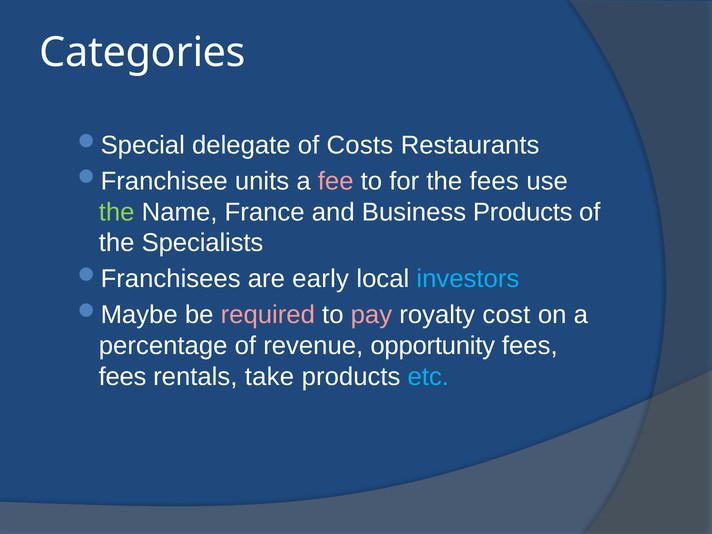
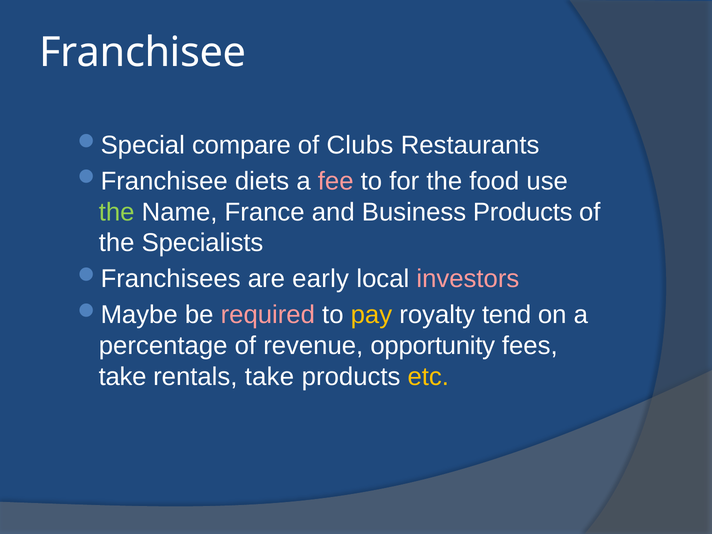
Categories: Categories -> Franchisee
delegate: delegate -> compare
Costs: Costs -> Clubs
units: units -> diets
the fees: fees -> food
investors colour: light blue -> pink
pay colour: pink -> yellow
cost: cost -> tend
fees at (123, 377): fees -> take
etc colour: light blue -> yellow
